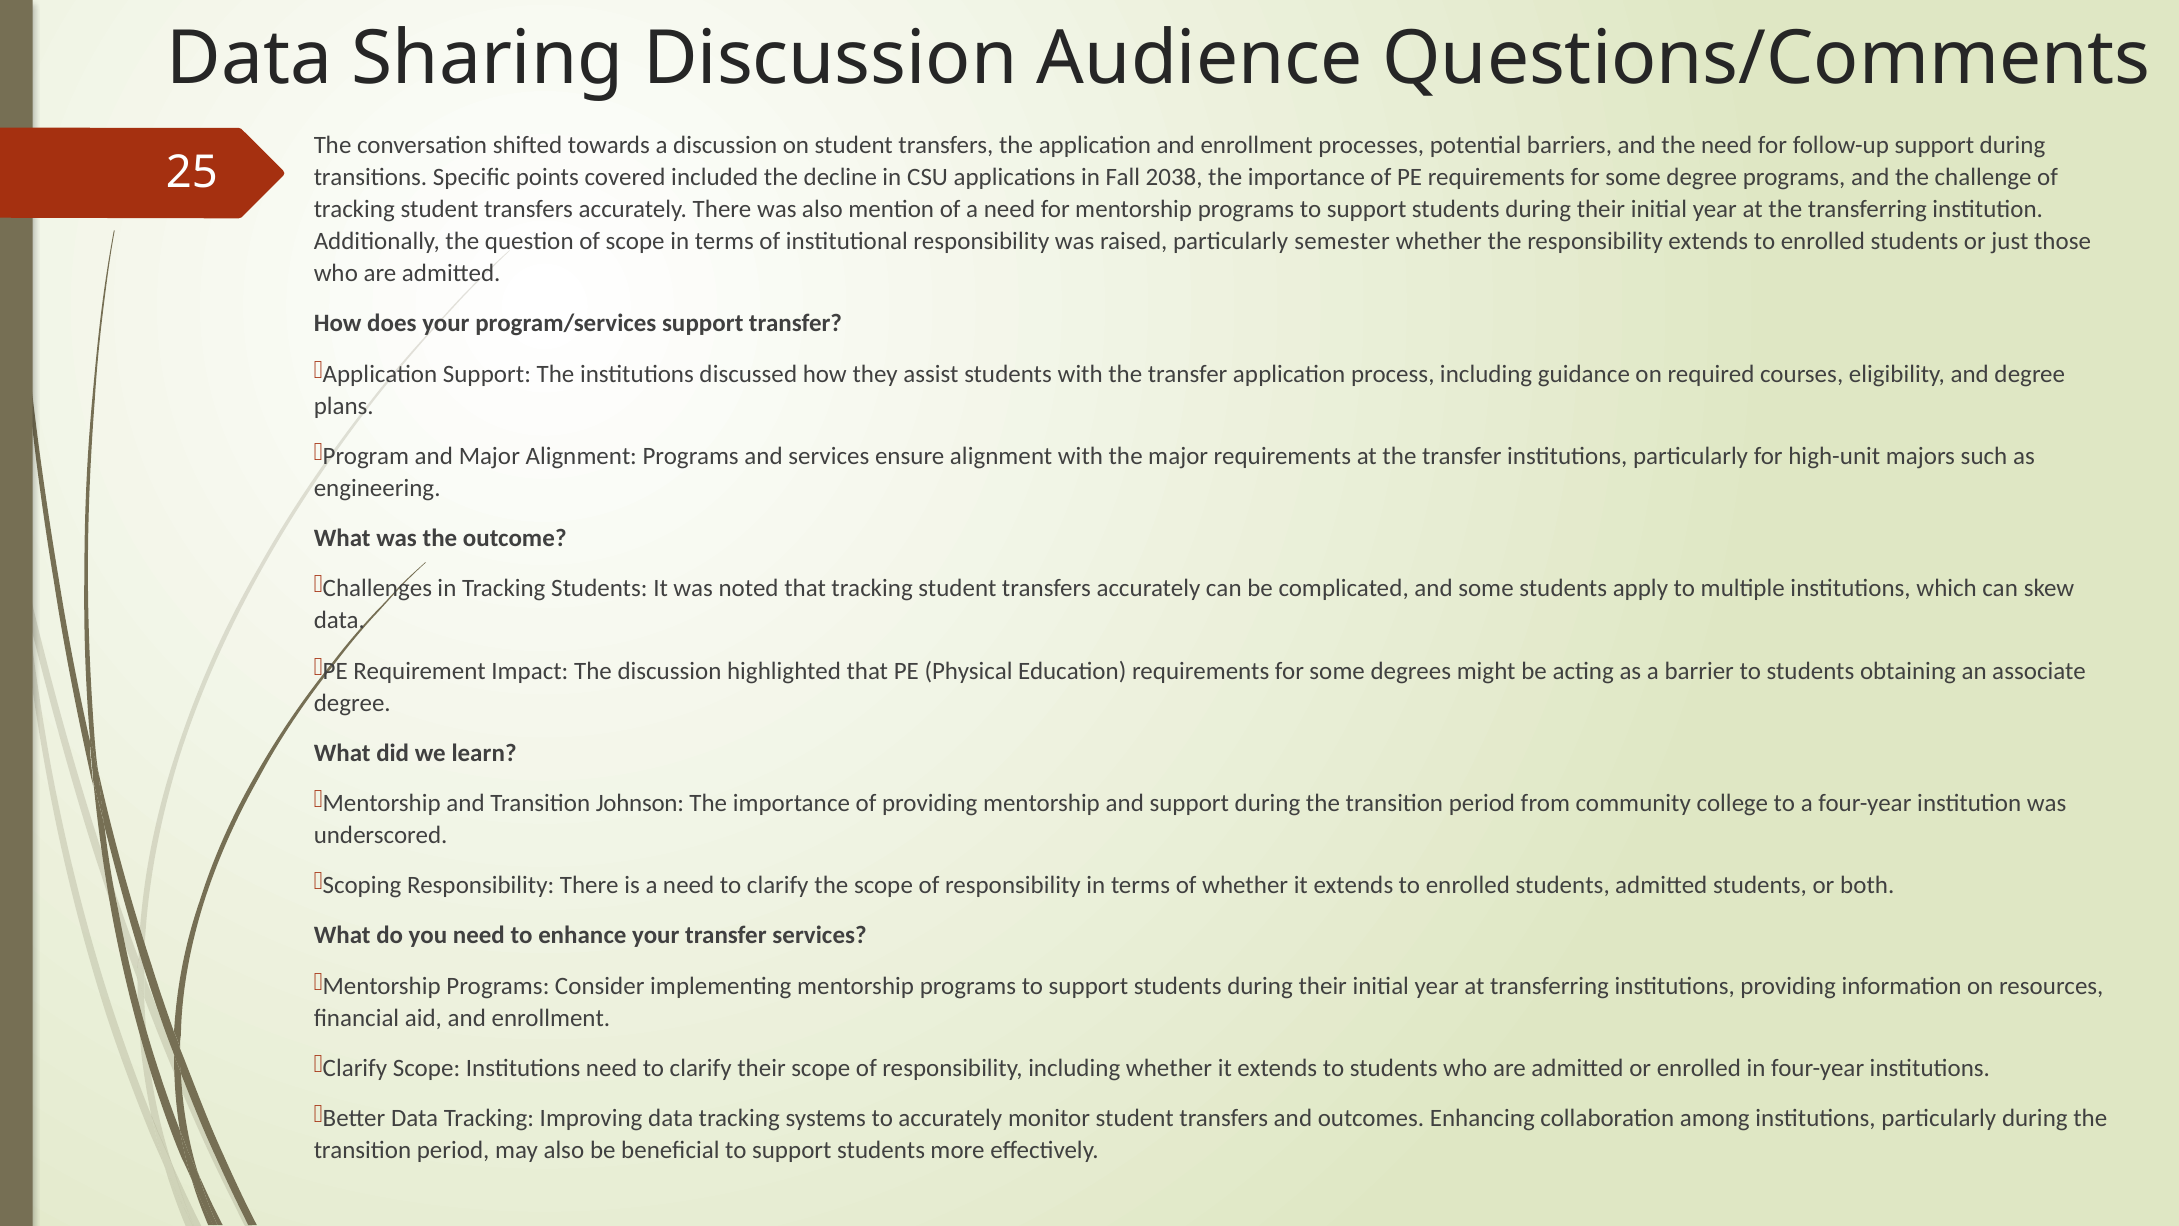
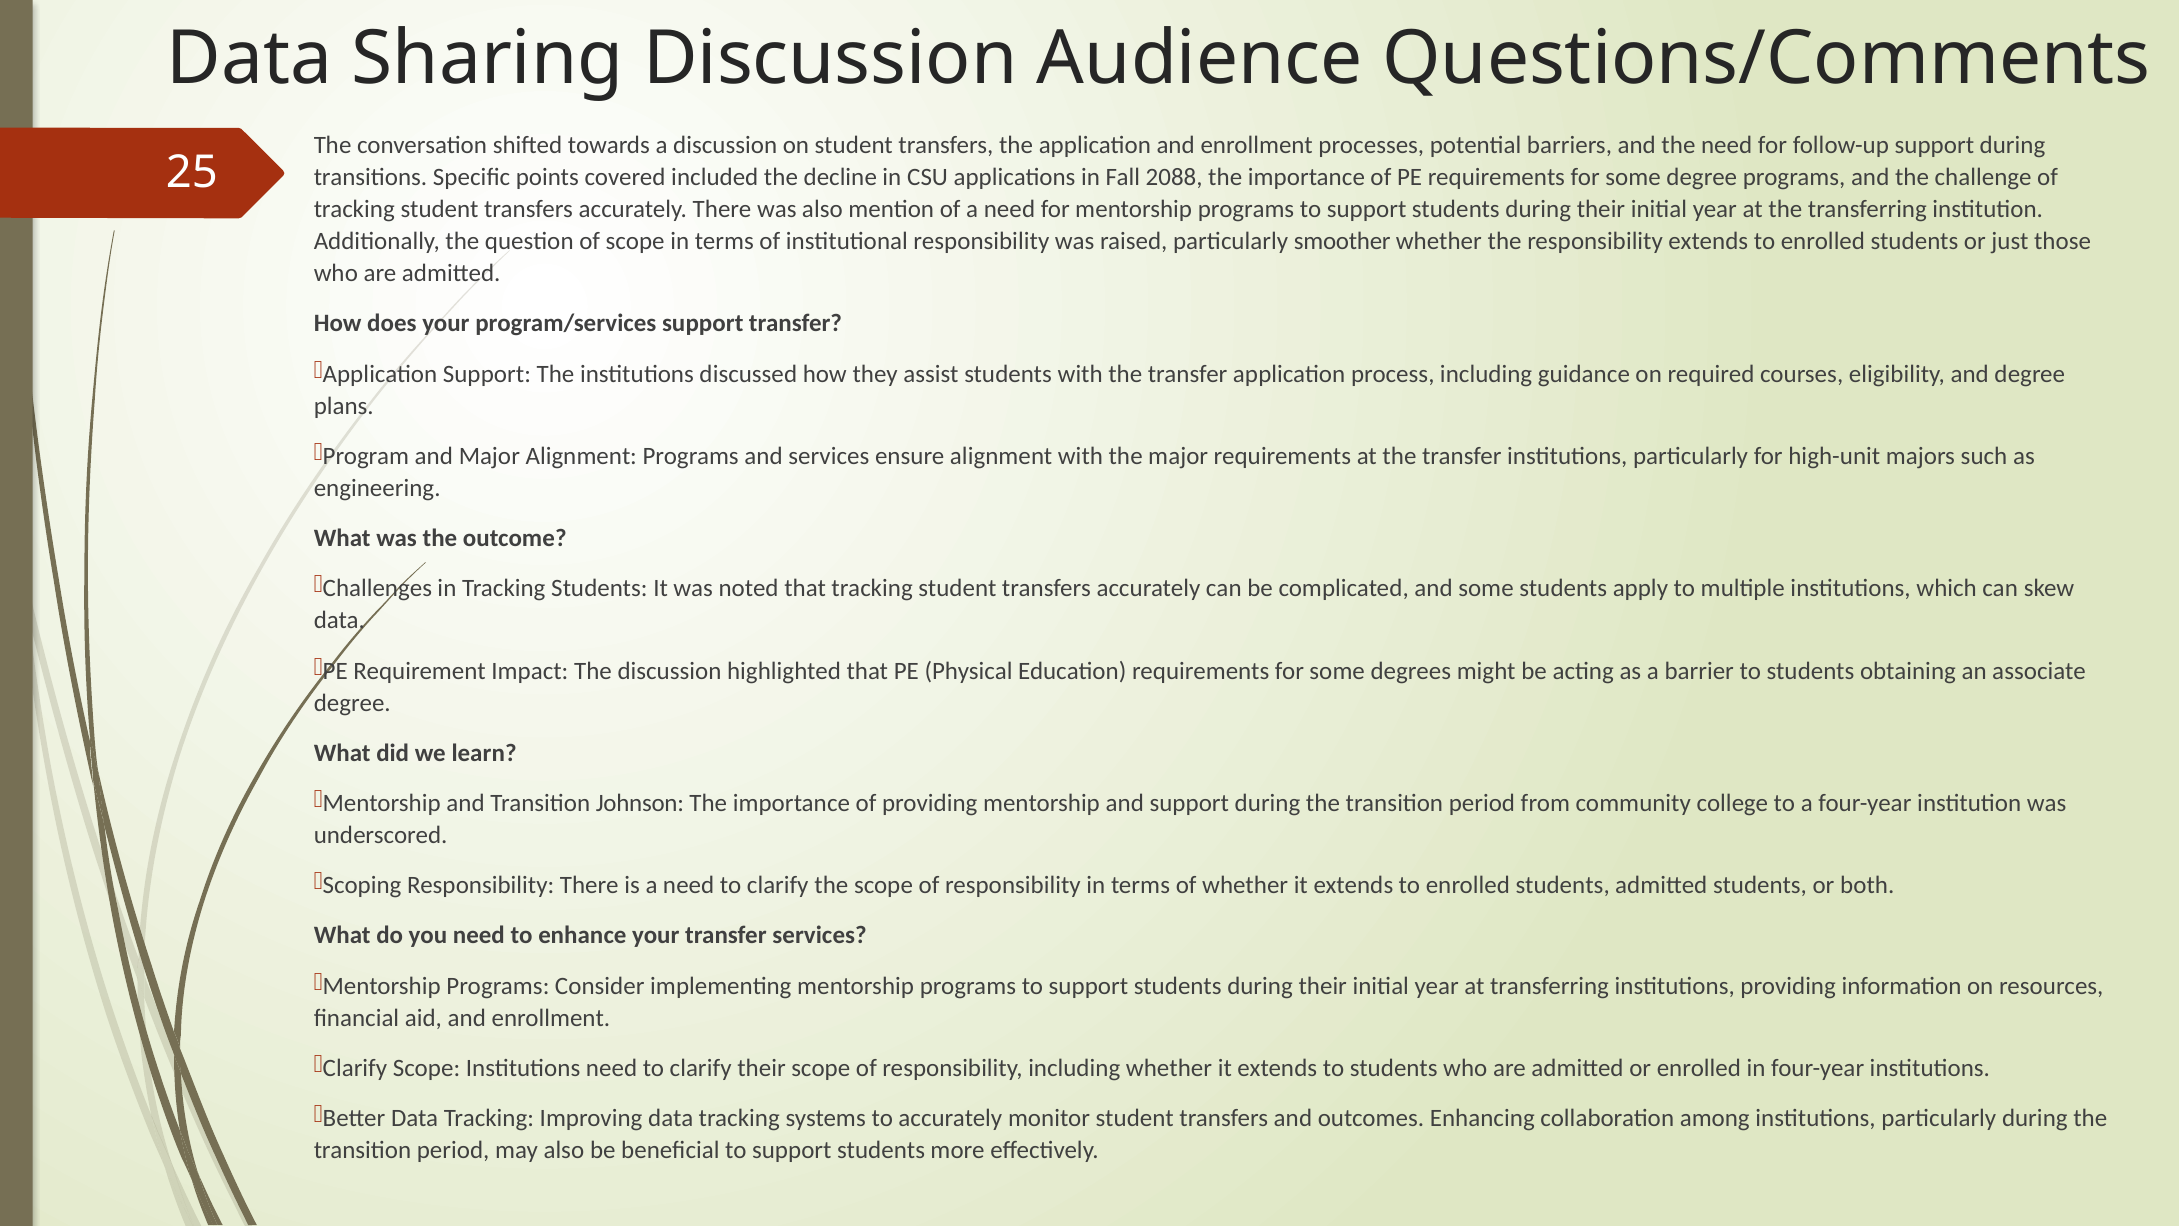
2038: 2038 -> 2088
semester: semester -> smoother
